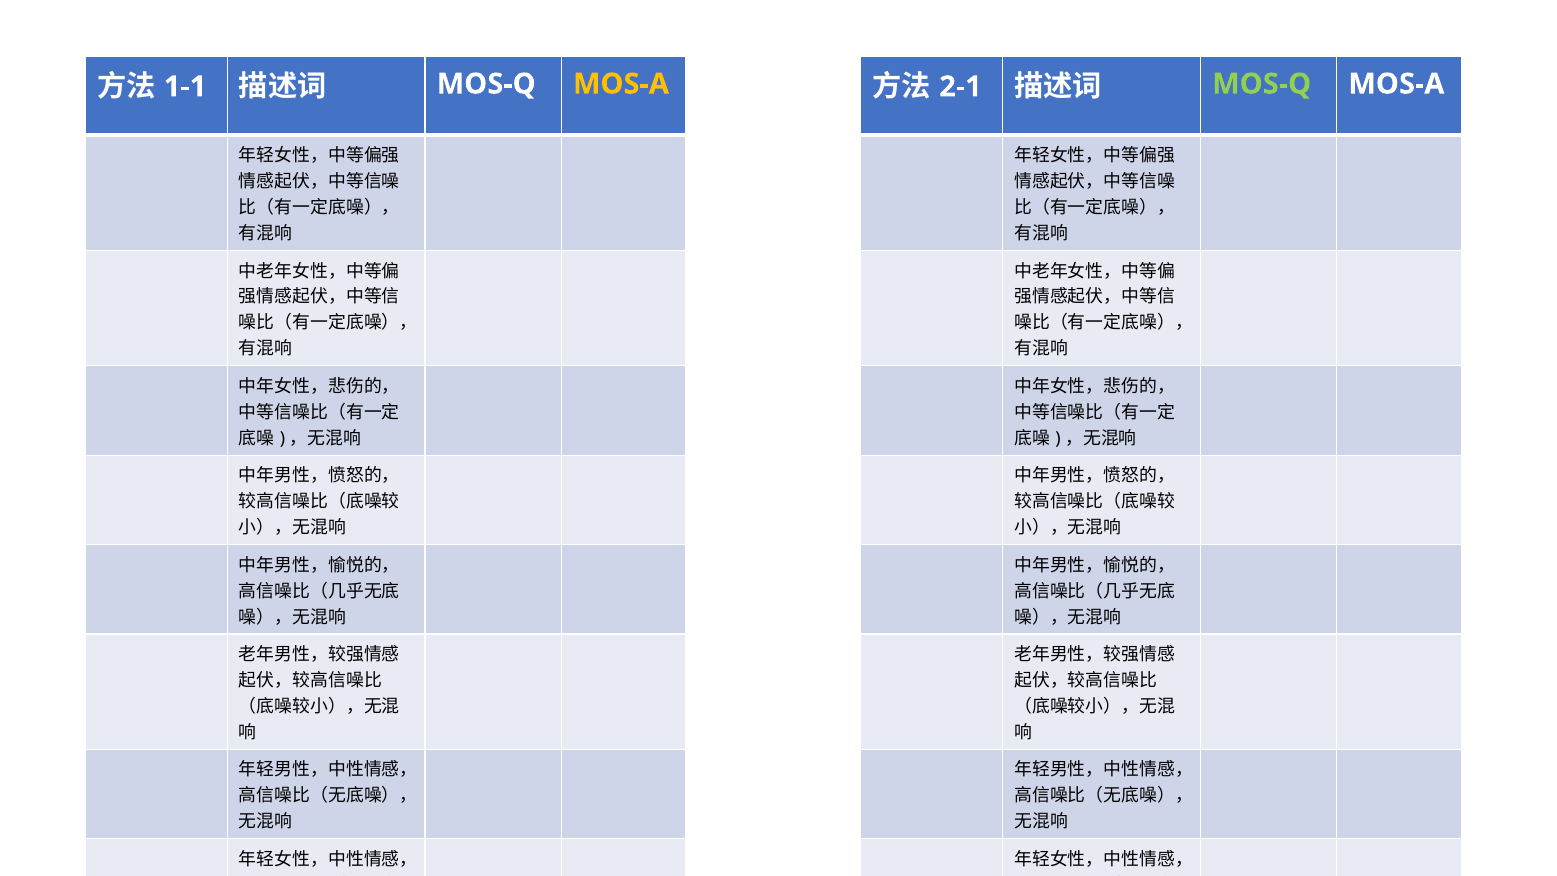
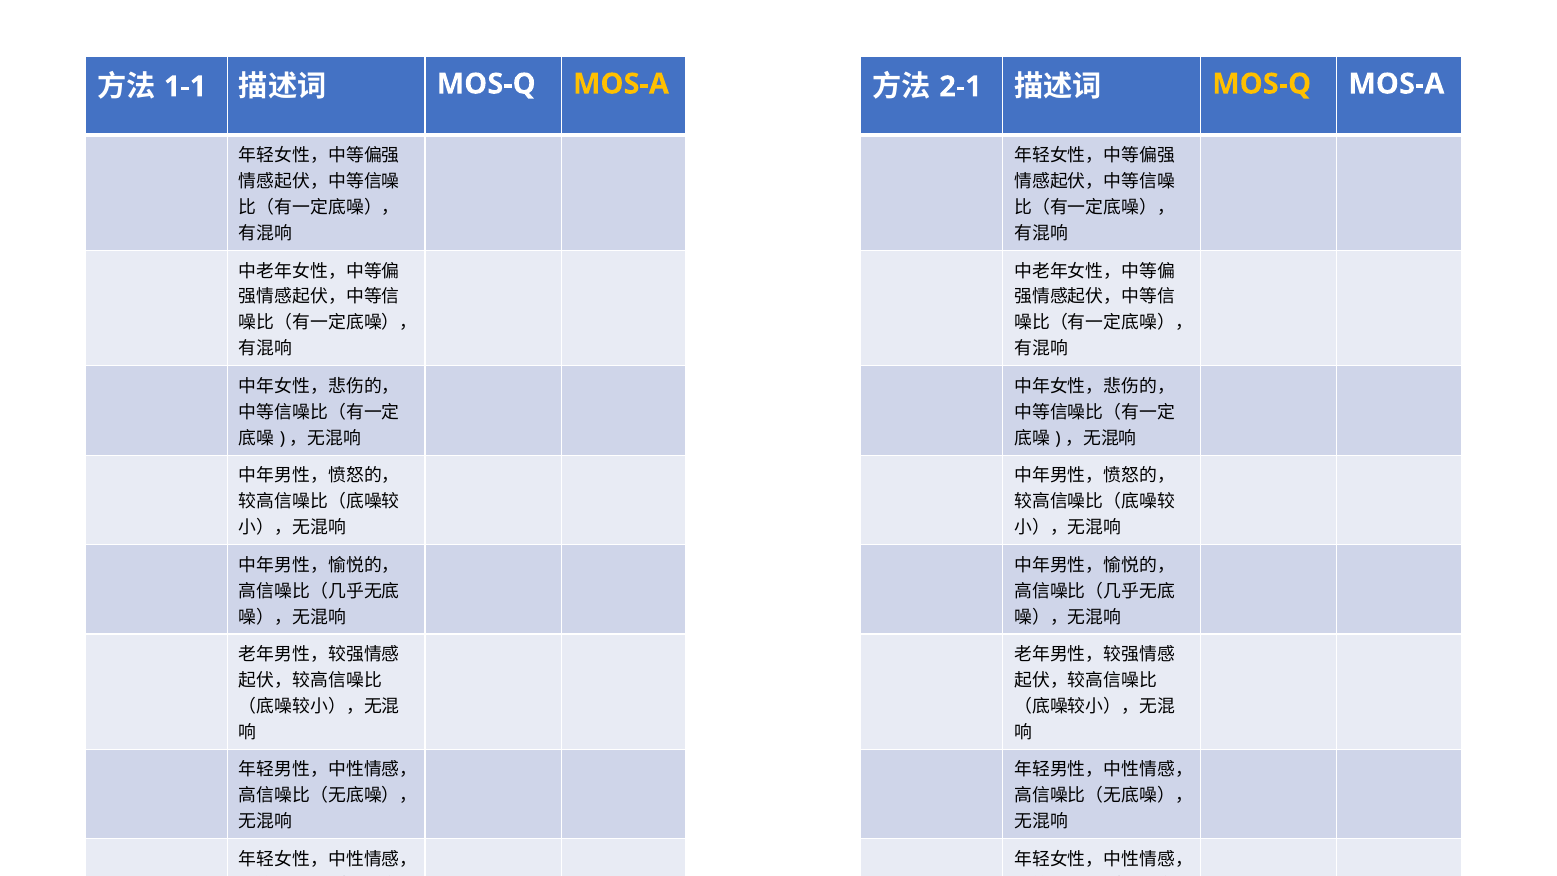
MOS-Q at (1262, 84) colour: light green -> yellow
